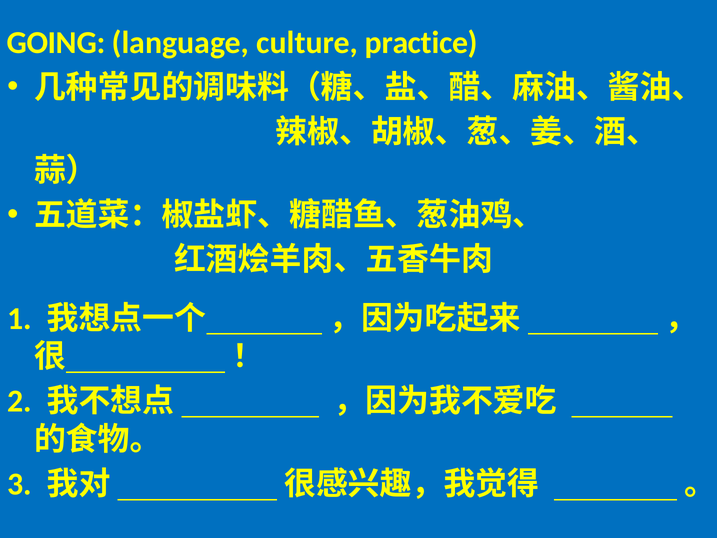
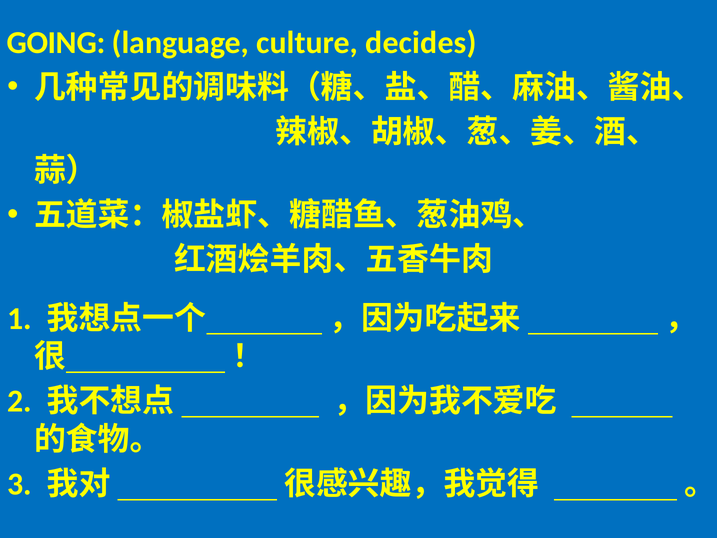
practice: practice -> decides
